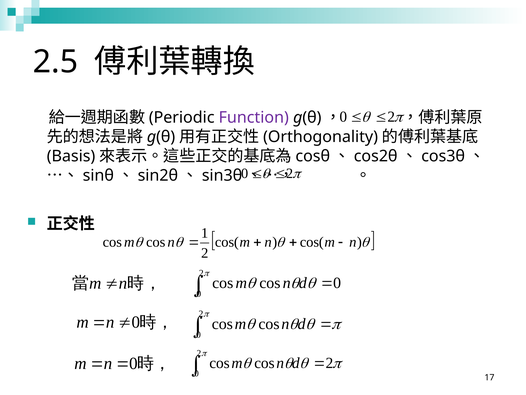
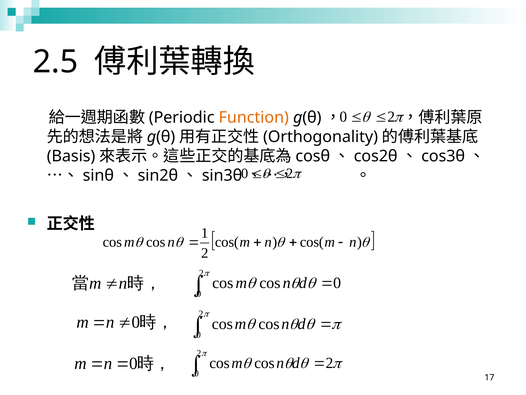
Function colour: purple -> orange
